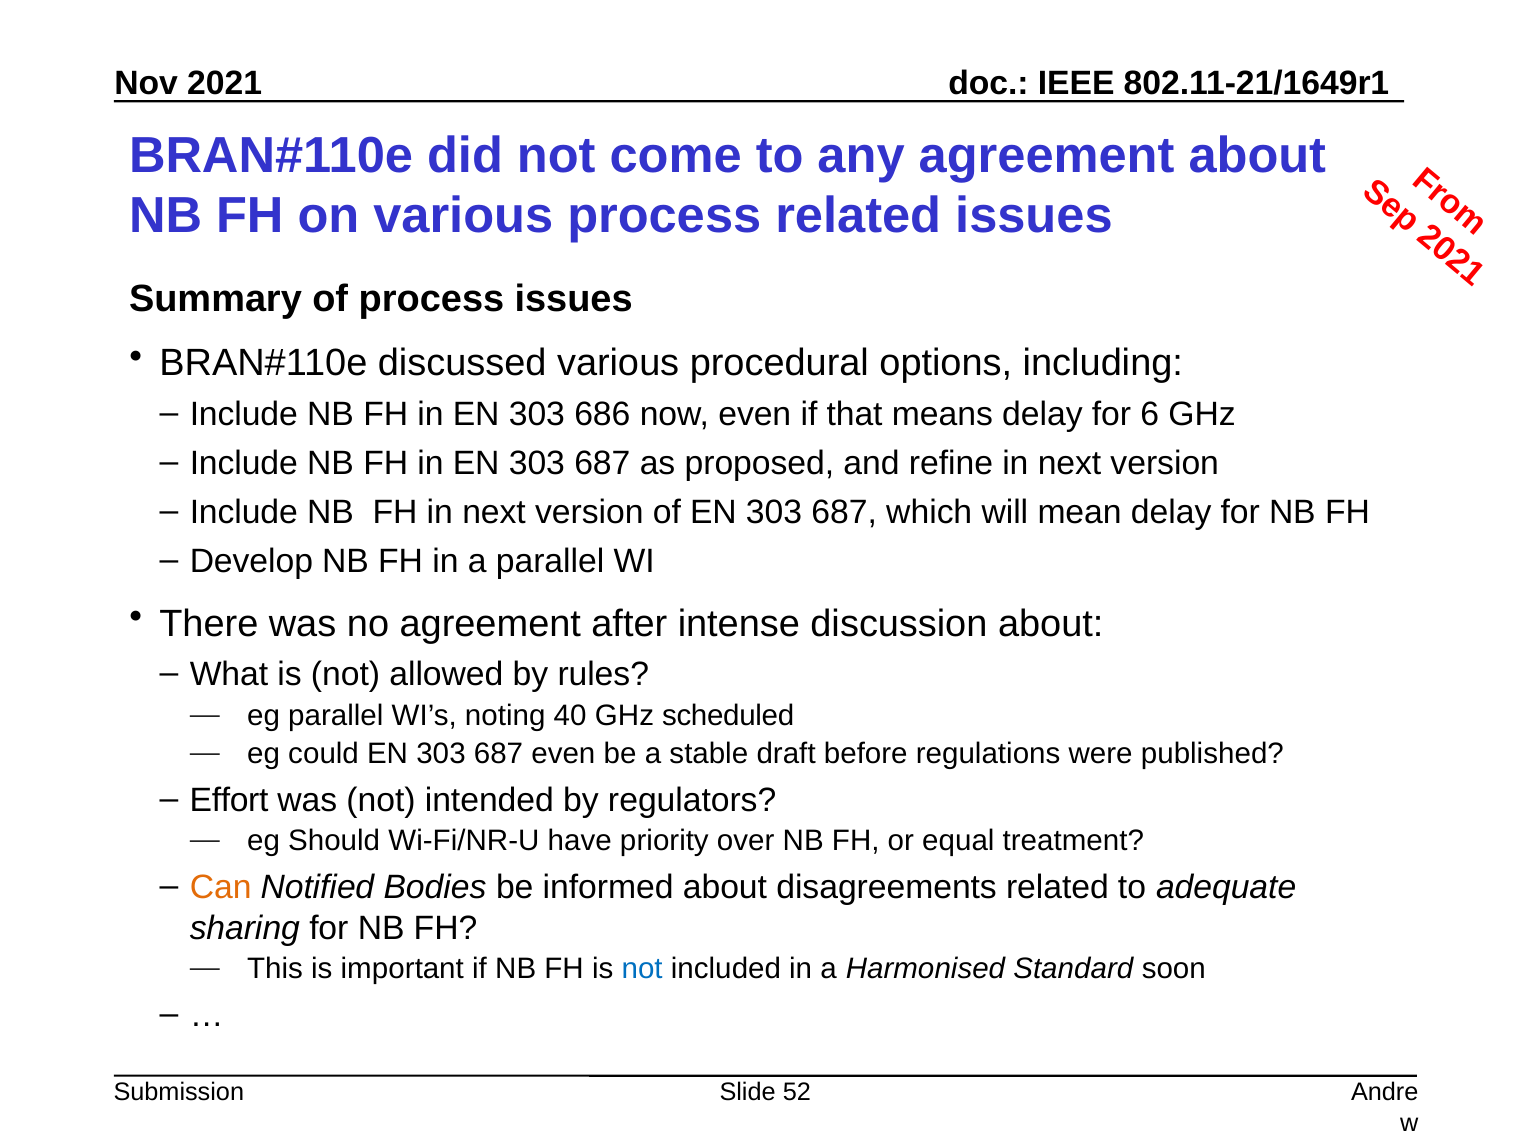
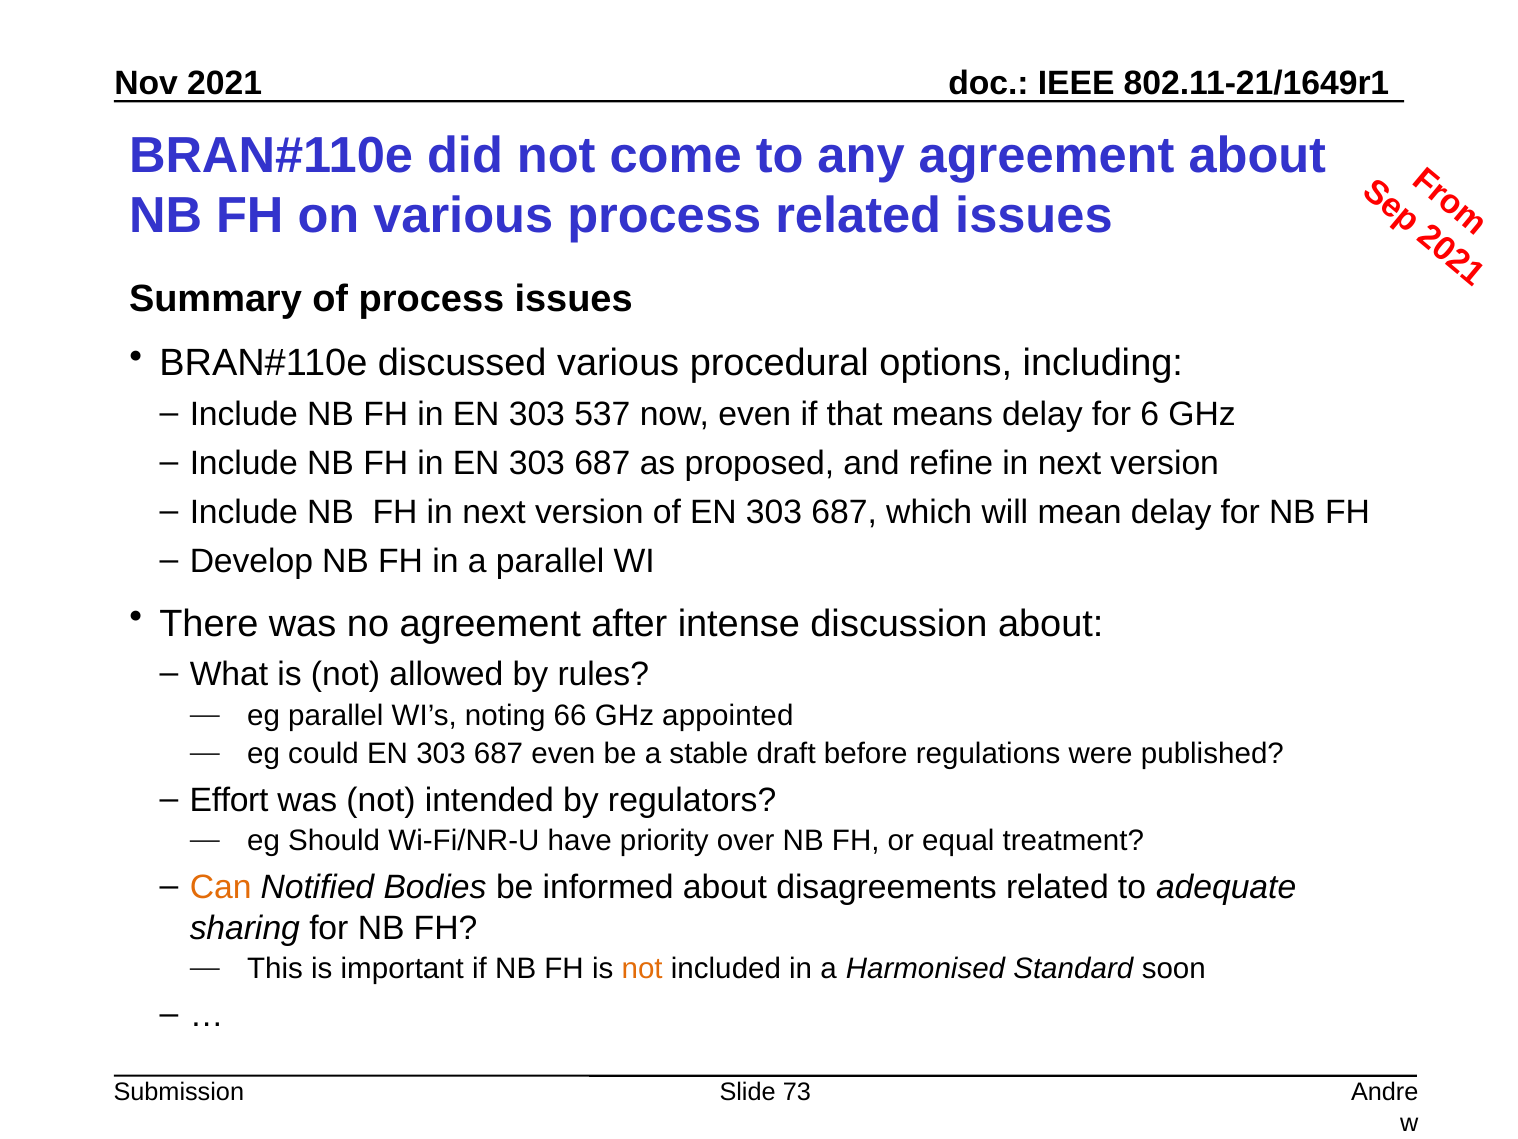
686: 686 -> 537
40: 40 -> 66
scheduled: scheduled -> appointed
not at (642, 968) colour: blue -> orange
52: 52 -> 73
